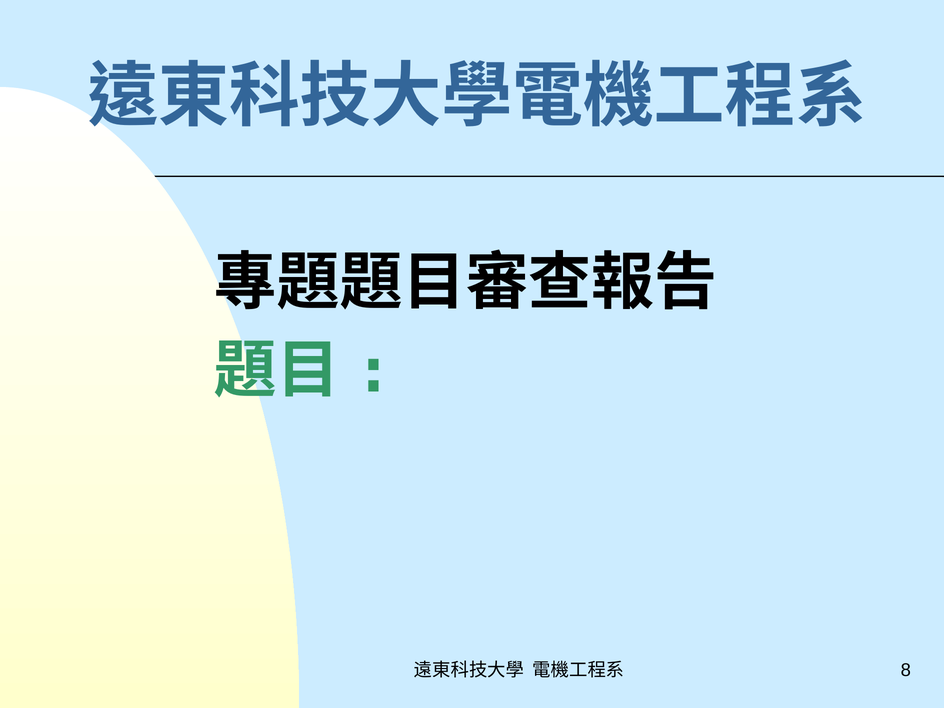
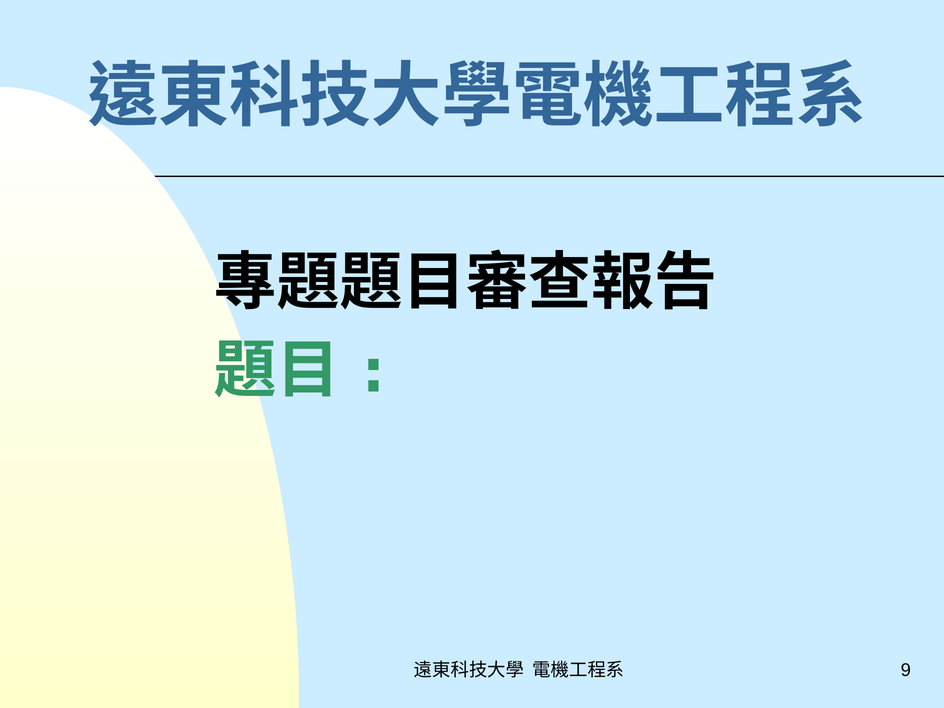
8: 8 -> 9
